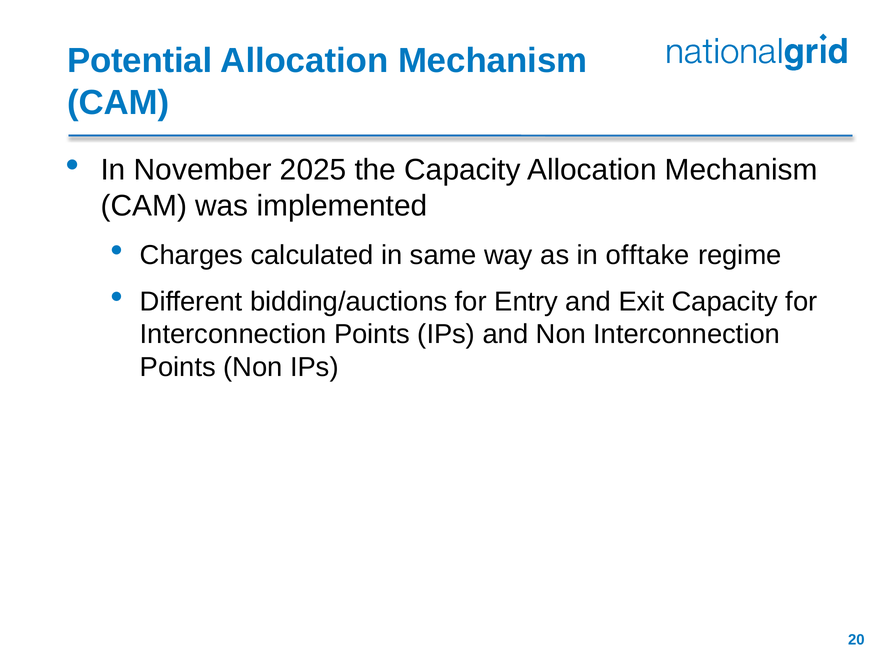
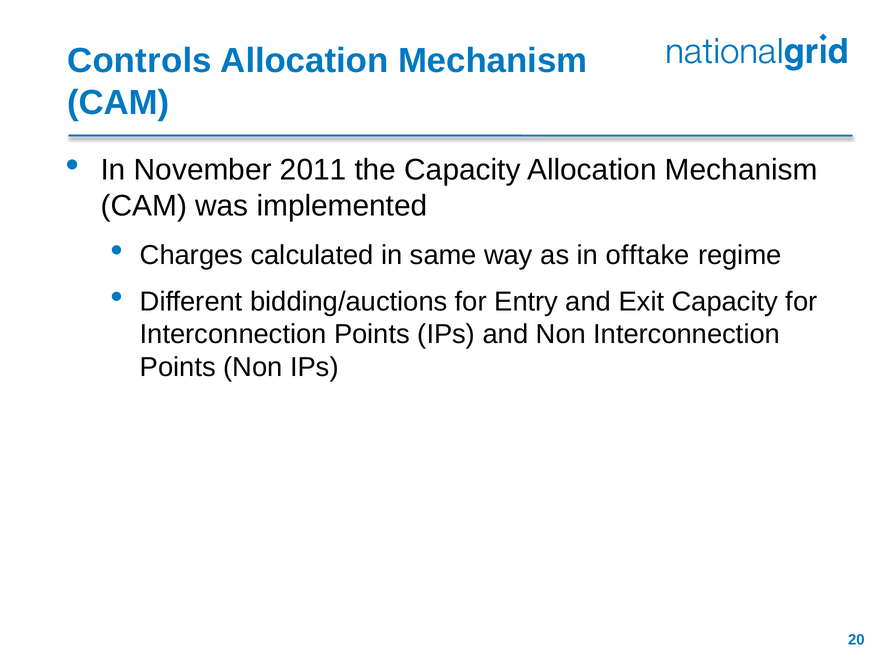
Potential: Potential -> Controls
2025: 2025 -> 2011
